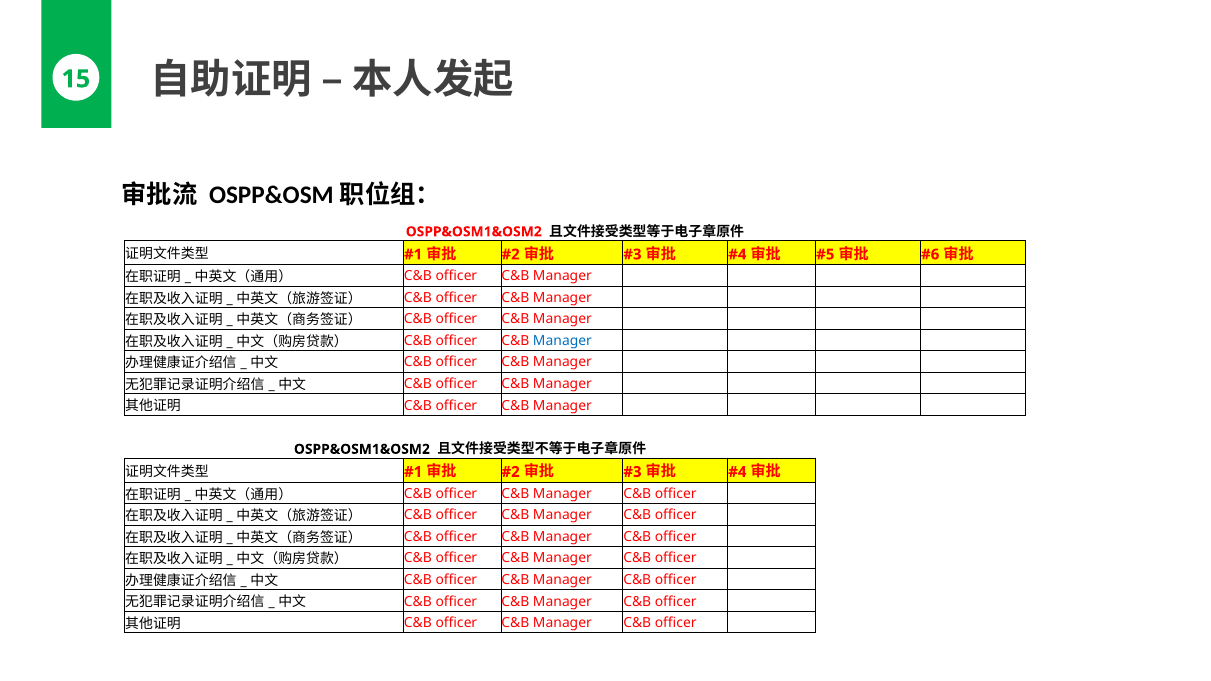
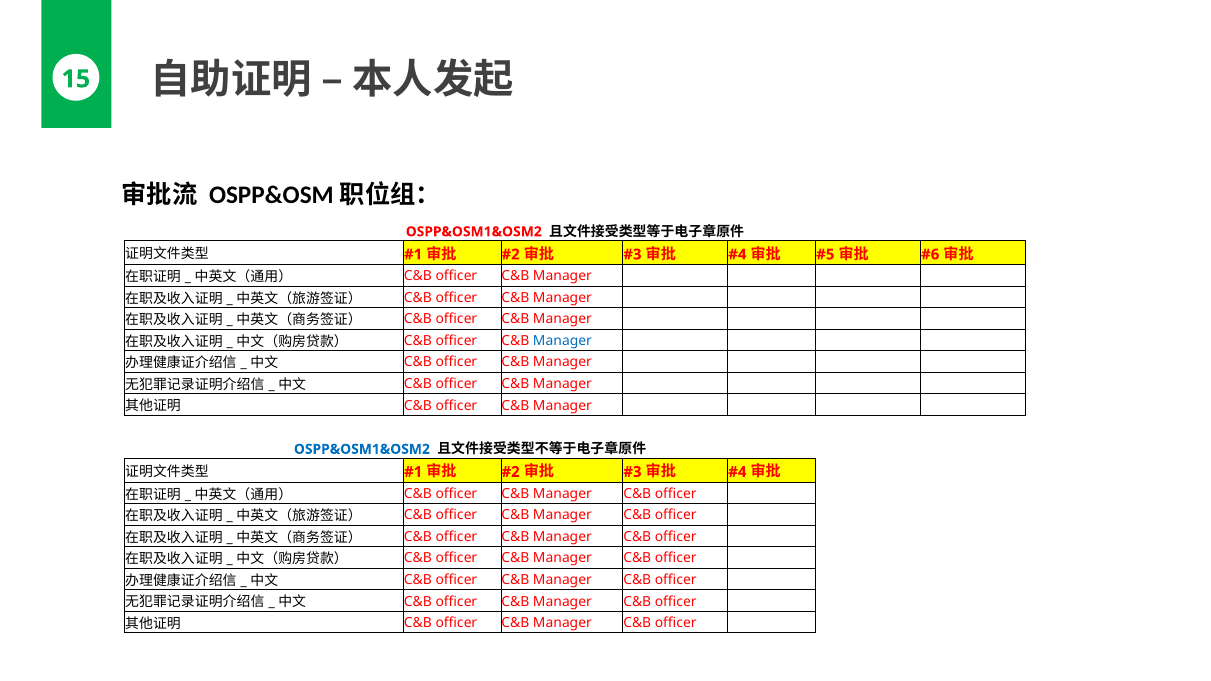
OSPP&OSM1&OSM2 at (362, 449) colour: black -> blue
